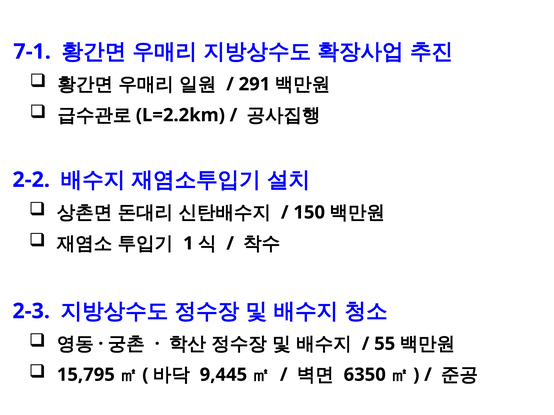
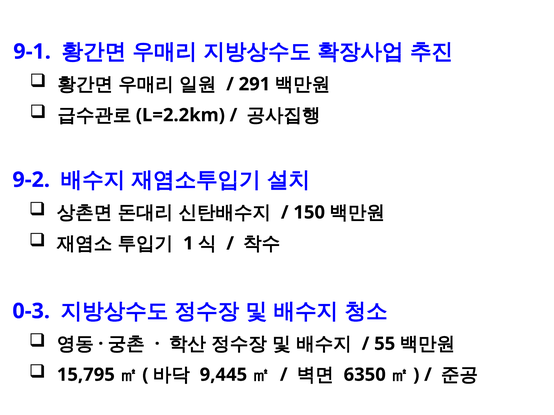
7-1: 7-1 -> 9-1
2-2: 2-2 -> 9-2
2-3: 2-3 -> 0-3
